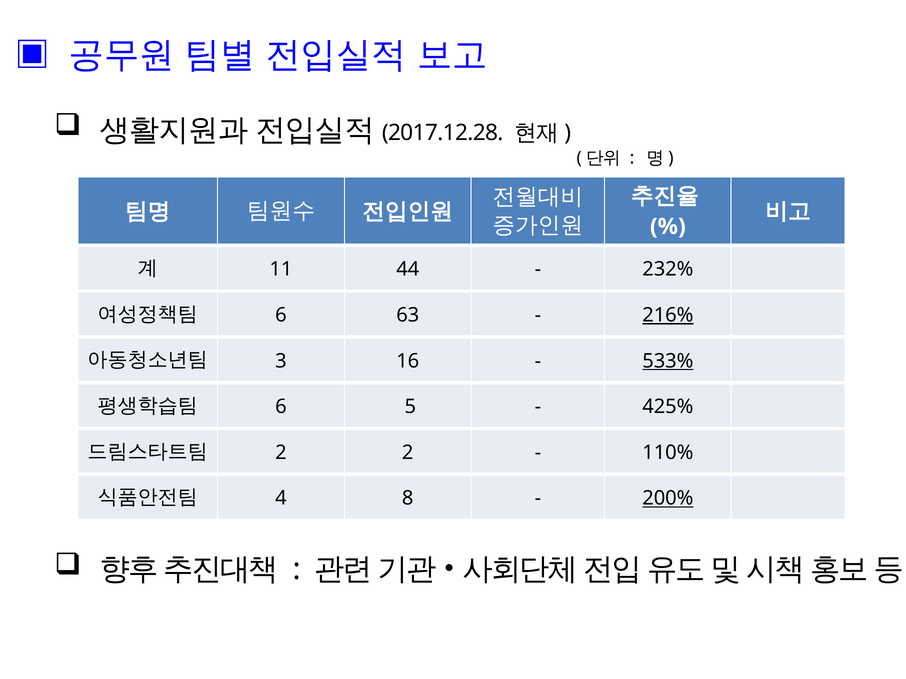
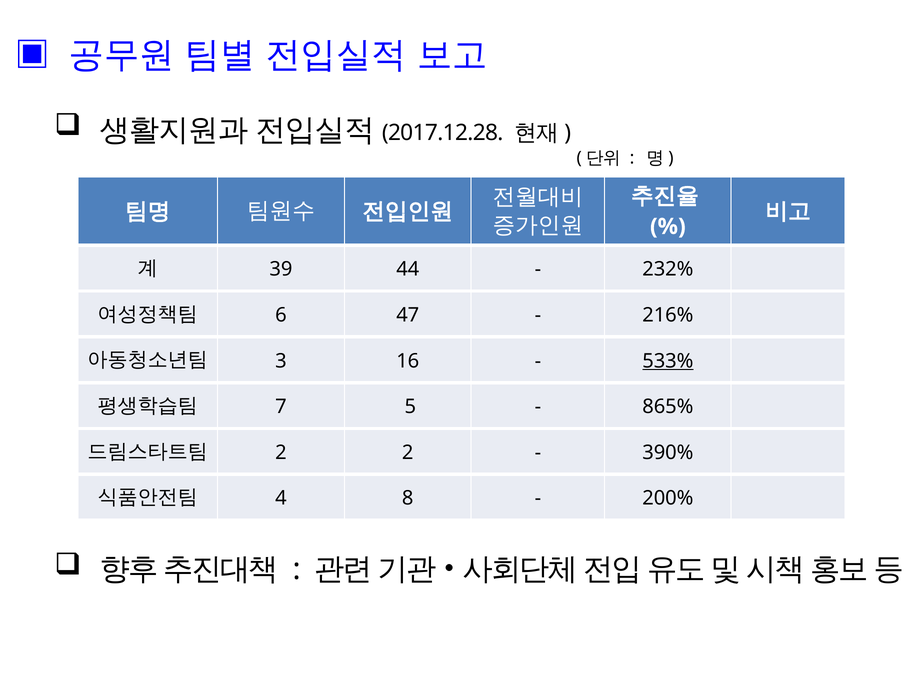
11: 11 -> 39
63: 63 -> 47
216% underline: present -> none
6 at (281, 407): 6 -> 7
425%: 425% -> 865%
110%: 110% -> 390%
200% underline: present -> none
